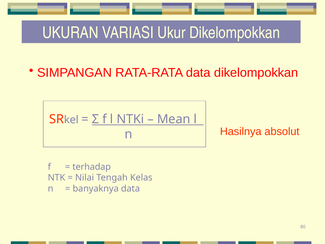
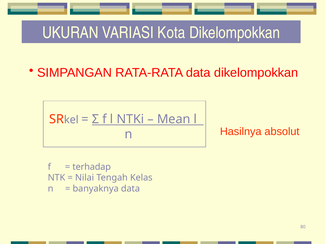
Ukur: Ukur -> Kota
